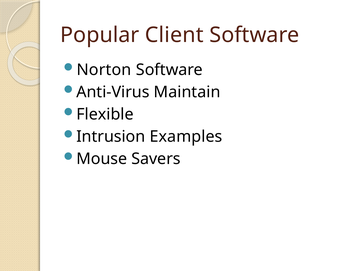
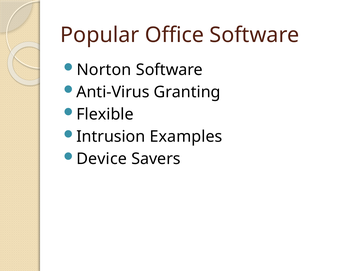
Client: Client -> Office
Maintain: Maintain -> Granting
Mouse: Mouse -> Device
